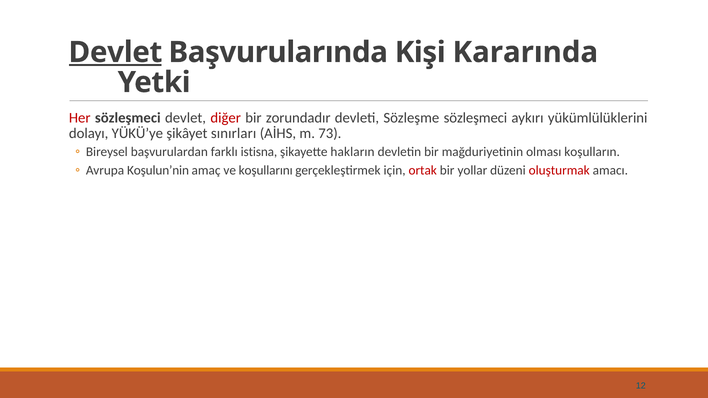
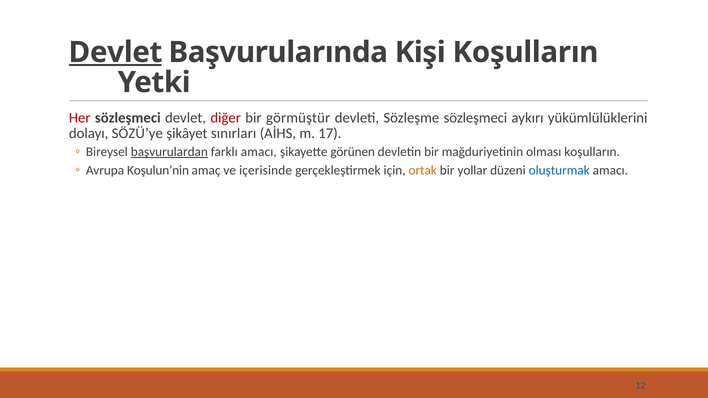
Kişi Kararında: Kararında -> Koşulların
zorundadır: zorundadır -> görmüştür
YÜKÜ’ye: YÜKÜ’ye -> SÖZÜ’ye
73: 73 -> 17
başvurulardan underline: none -> present
farklı istisna: istisna -> amacı
hakların: hakların -> görünen
koşullarını: koşullarını -> içerisinde
ortak colour: red -> orange
oluşturmak colour: red -> blue
